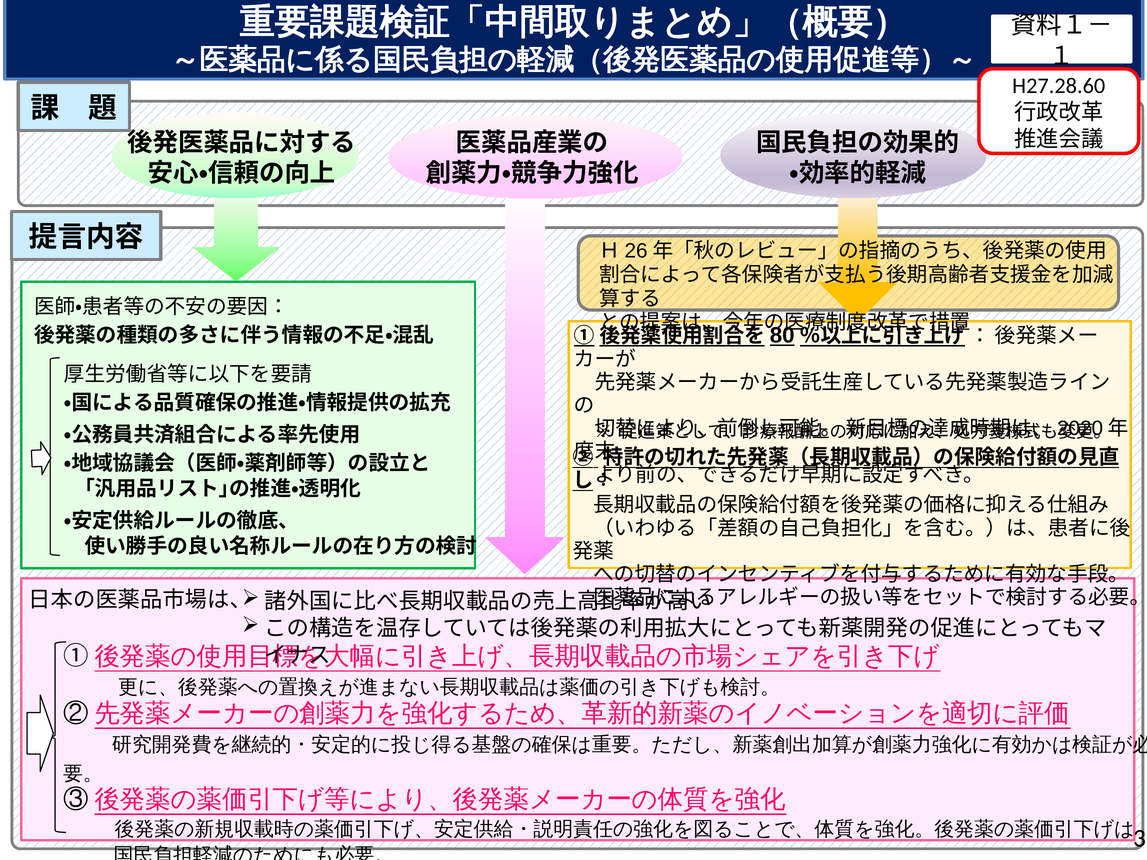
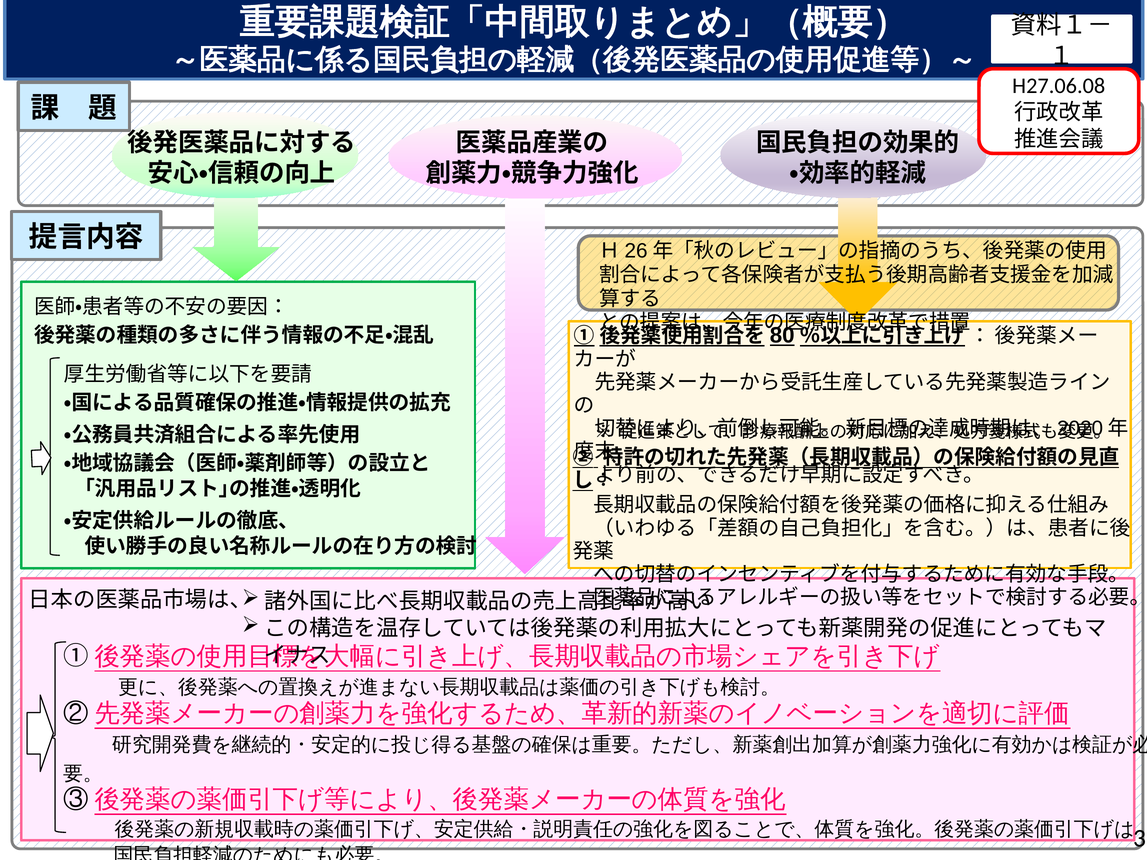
H27.28.60: H27.28.60 -> H27.06.08
